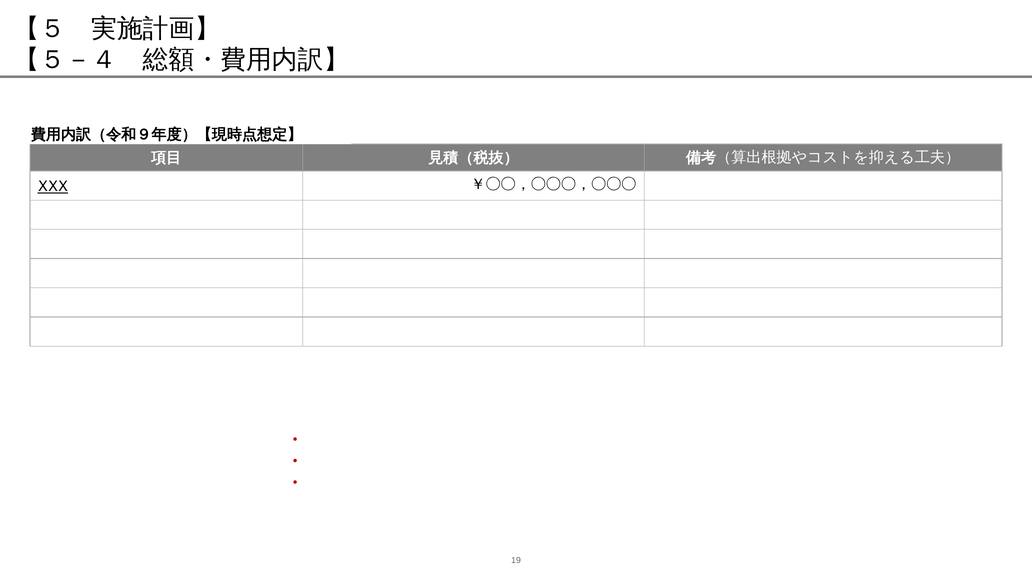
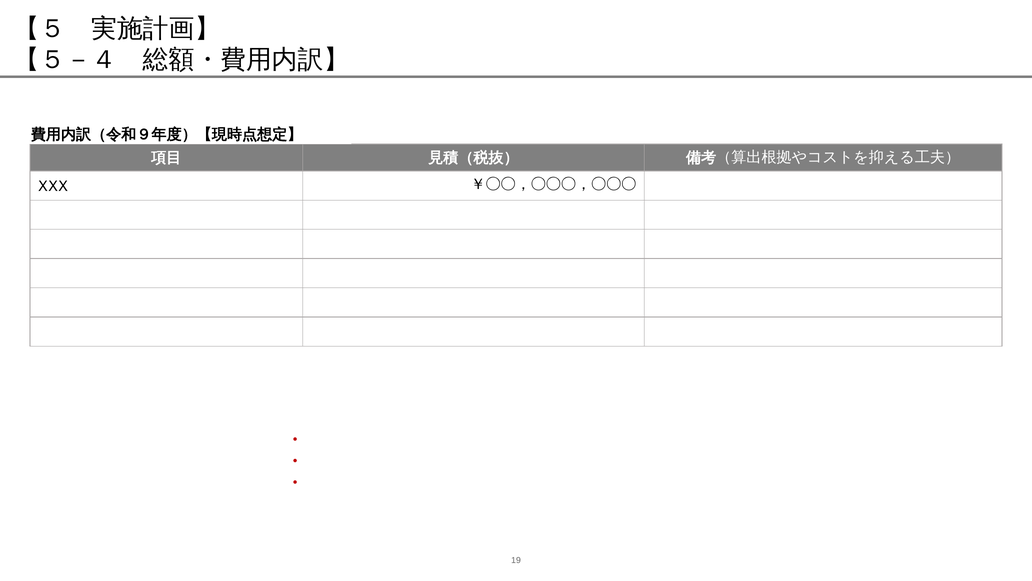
XXX underline: present -> none
